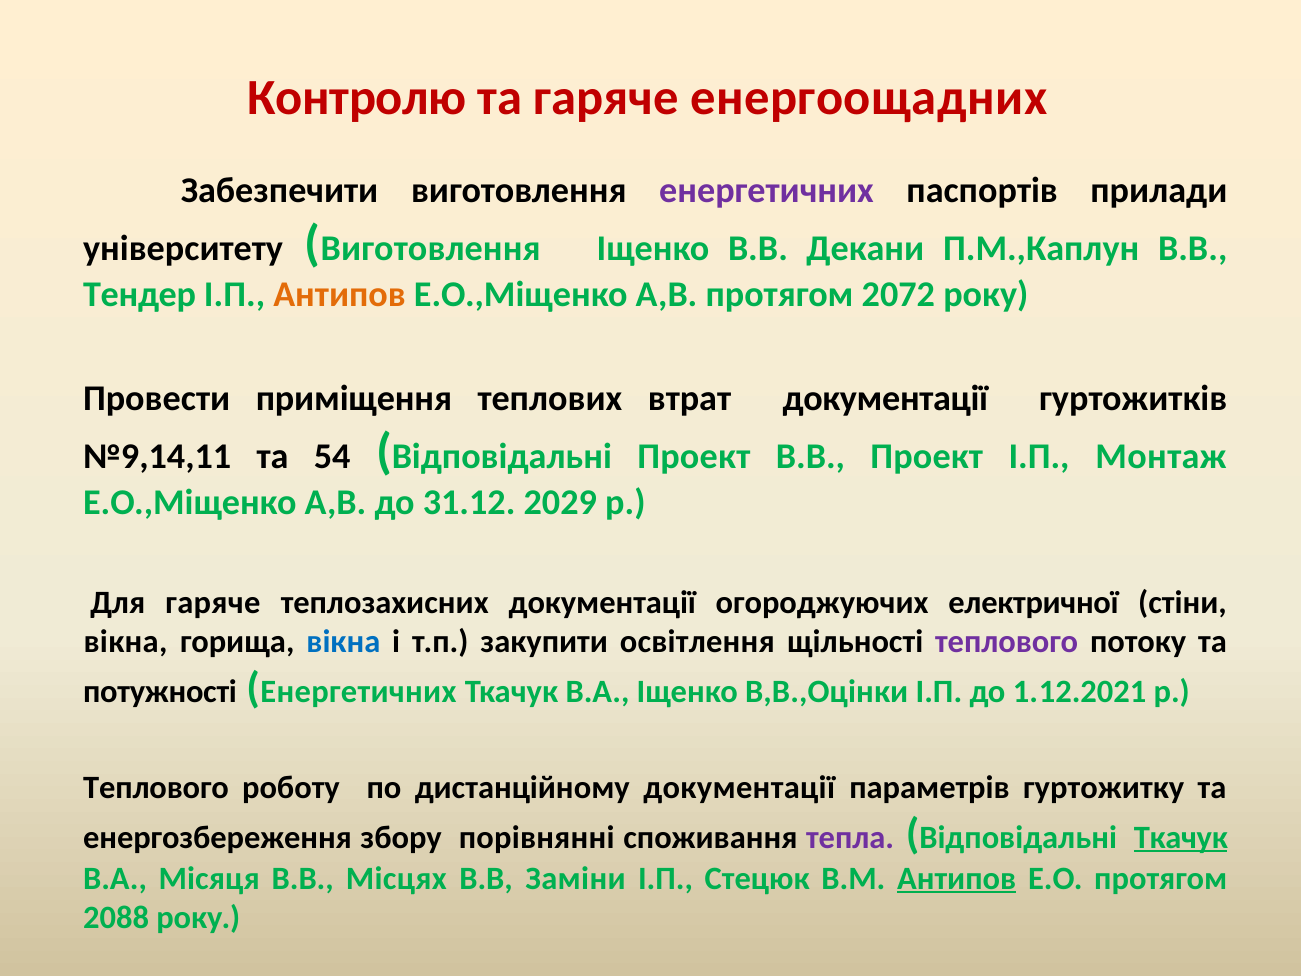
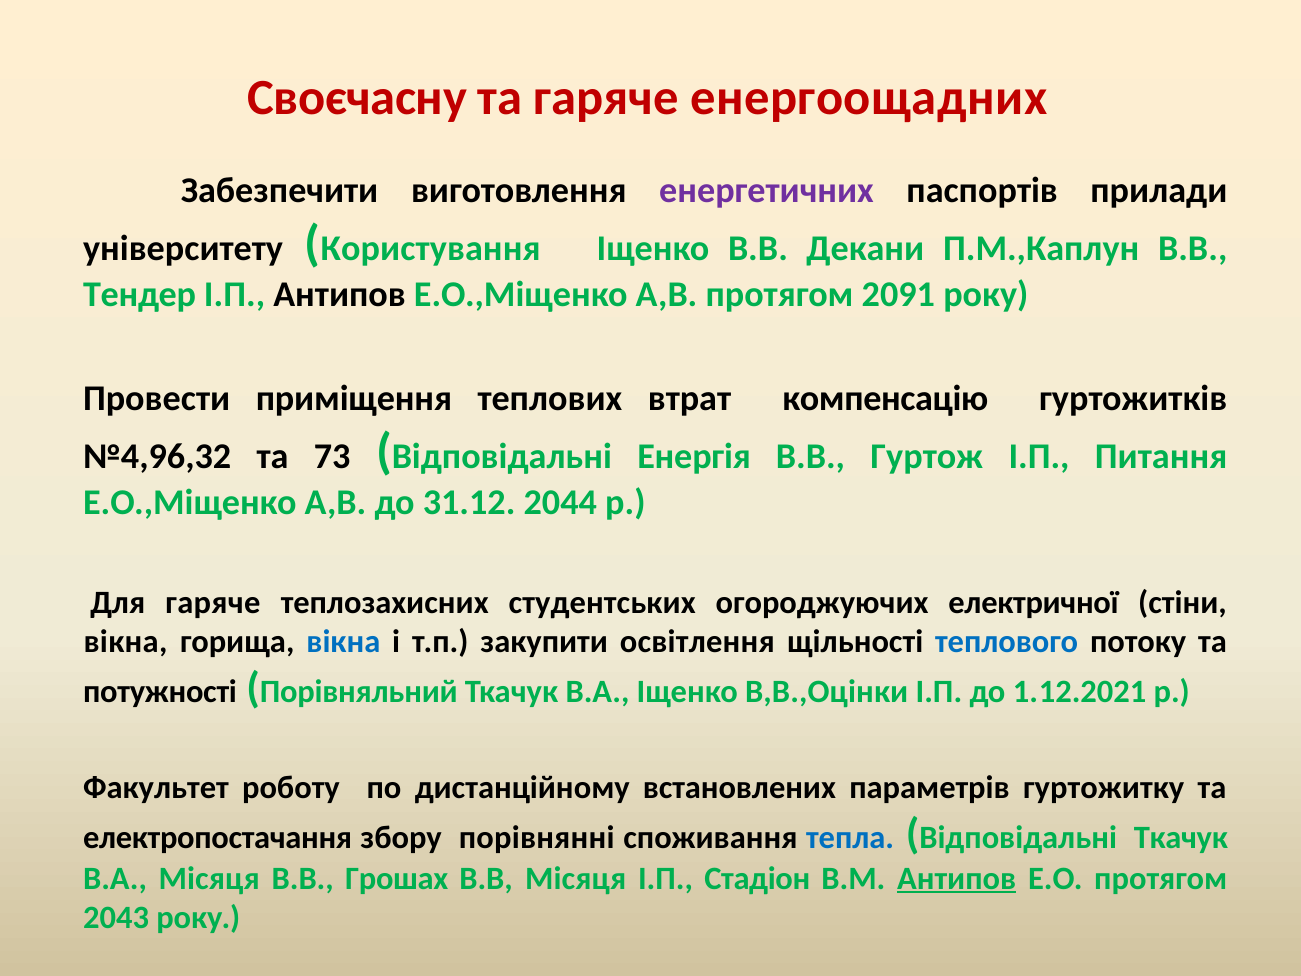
Контролю: Контролю -> Своєчасну
Виготовлення at (431, 248): Виготовлення -> Користування
Антипов at (340, 294) colour: orange -> black
2072: 2072 -> 2091
втрат документації: документації -> компенсацію
№9,14,11: №9,14,11 -> №4,96,32
54: 54 -> 73
Відповідальні Проект: Проект -> Енергія
В.В Проект: Проект -> Гуртож
Монтаж: Монтаж -> Питання
2029: 2029 -> 2044
теплозахисних документації: документації -> студентських
теплового at (1007, 642) colour: purple -> blue
Енергетичних at (358, 692): Енергетичних -> Порівняльний
Теплового at (156, 787): Теплового -> Факультет
дистанційному документації: документації -> встановлених
енергозбереження: енергозбереження -> електропостачання
тепла colour: purple -> blue
Ткачук at (1181, 837) underline: present -> none
Місцях: Місцях -> Грошах
В.В Заміни: Заміни -> Місяця
Стецюк: Стецюк -> Стадіон
2088: 2088 -> 2043
